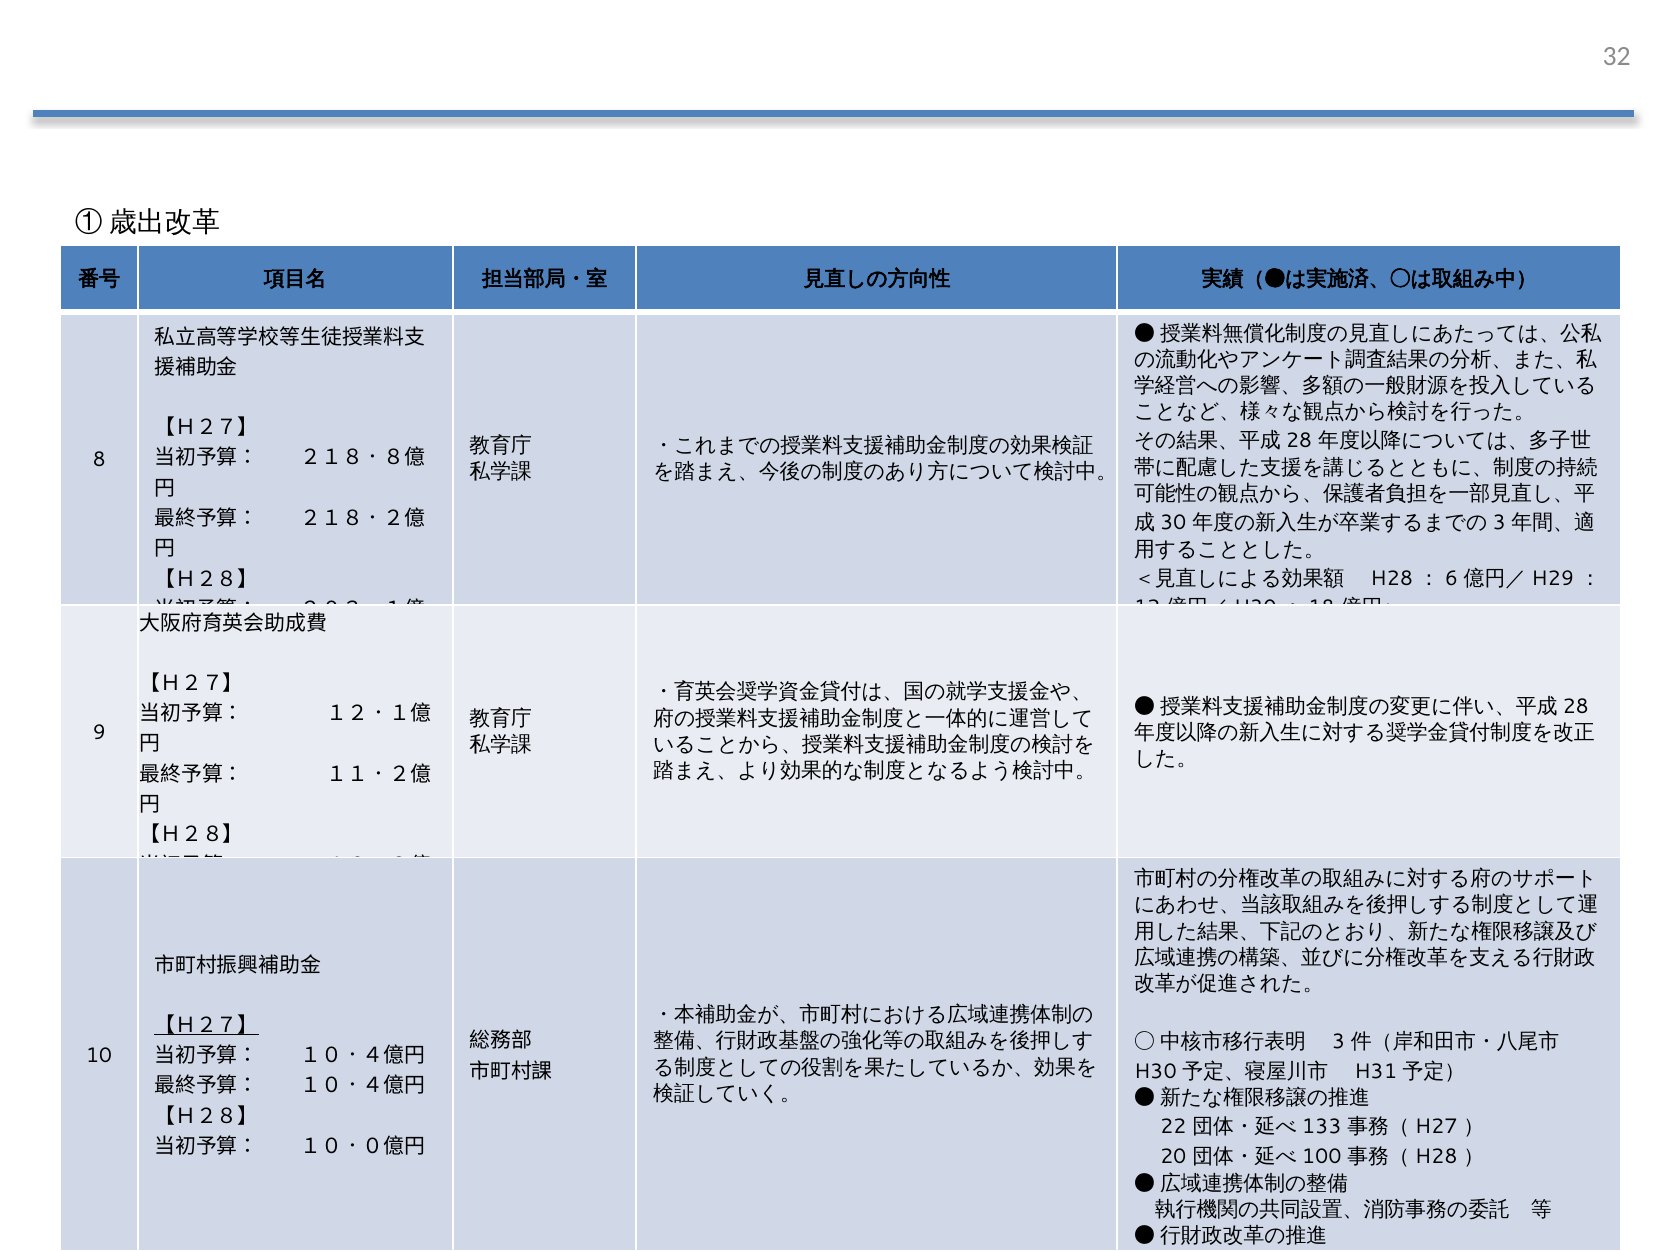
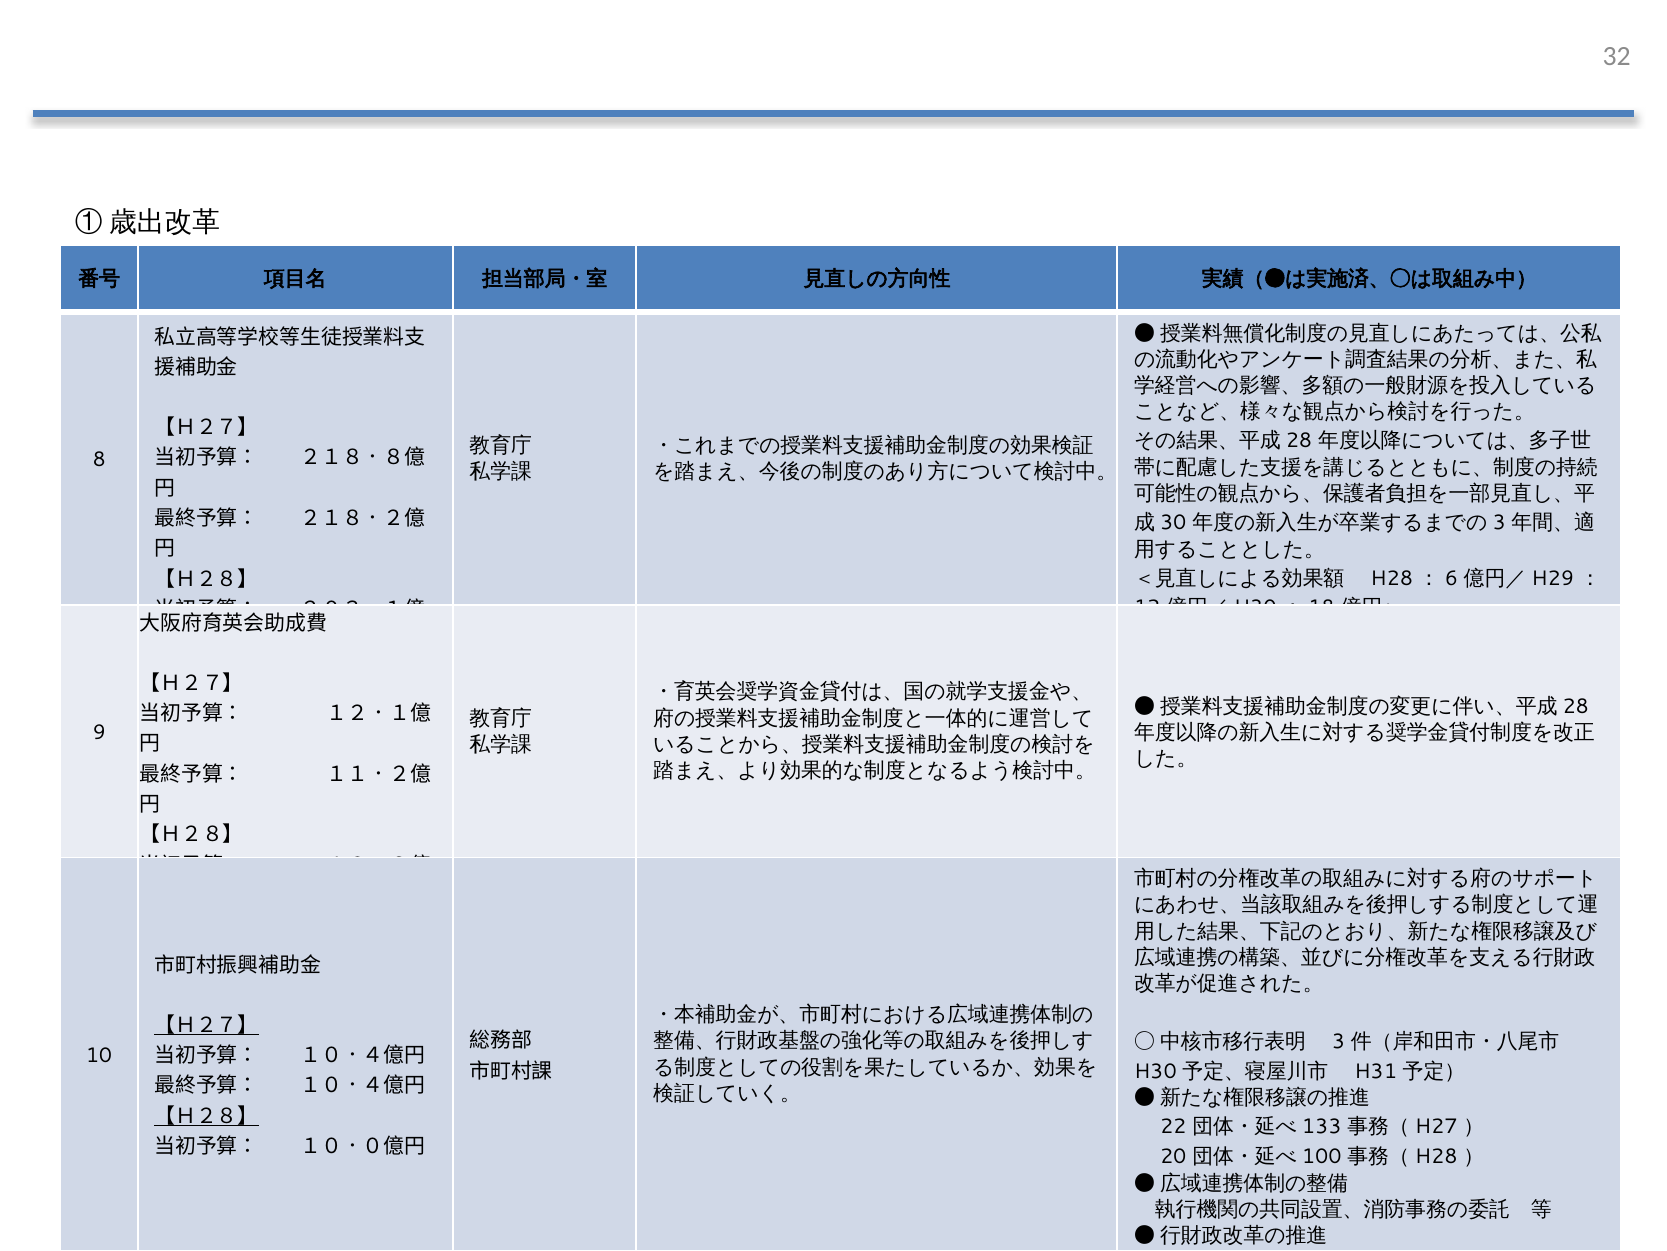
【Ｈ２８】 at (207, 1116) underline: none -> present
